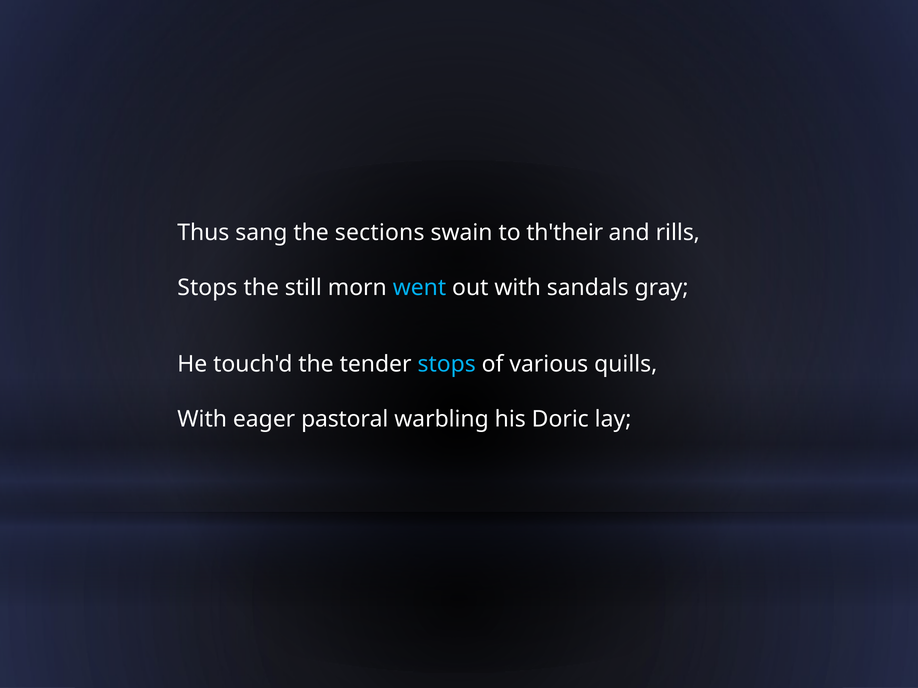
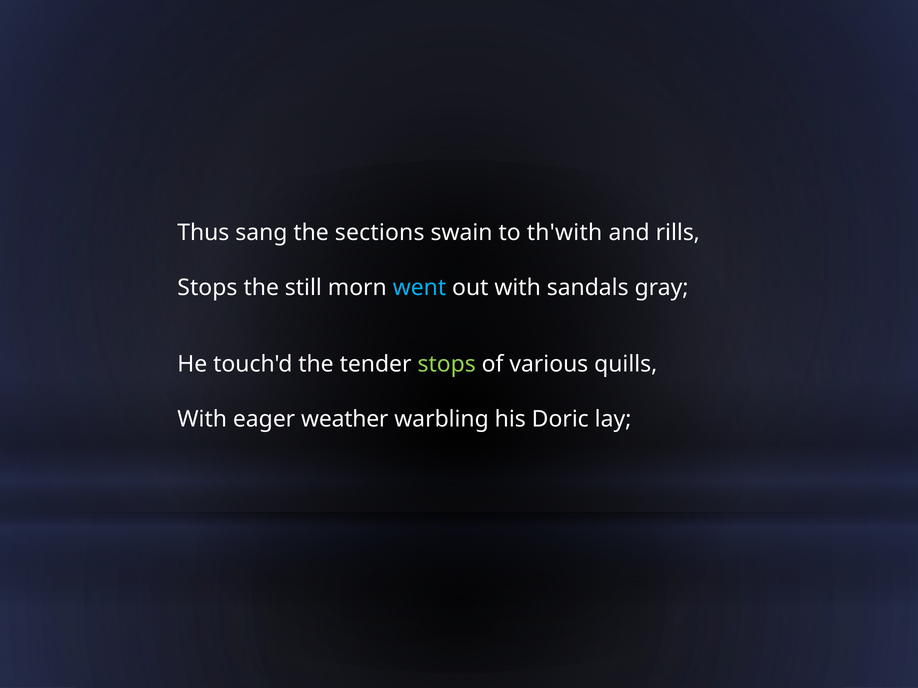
th'their: th'their -> th'with
stops at (447, 364) colour: light blue -> light green
pastoral: pastoral -> weather
